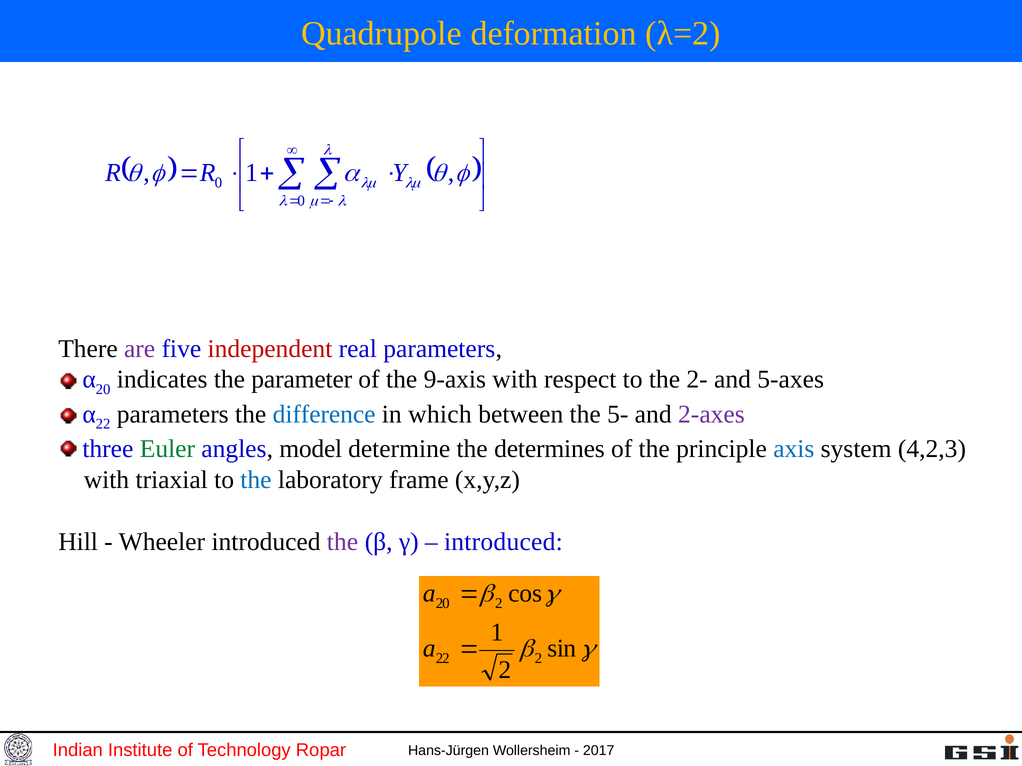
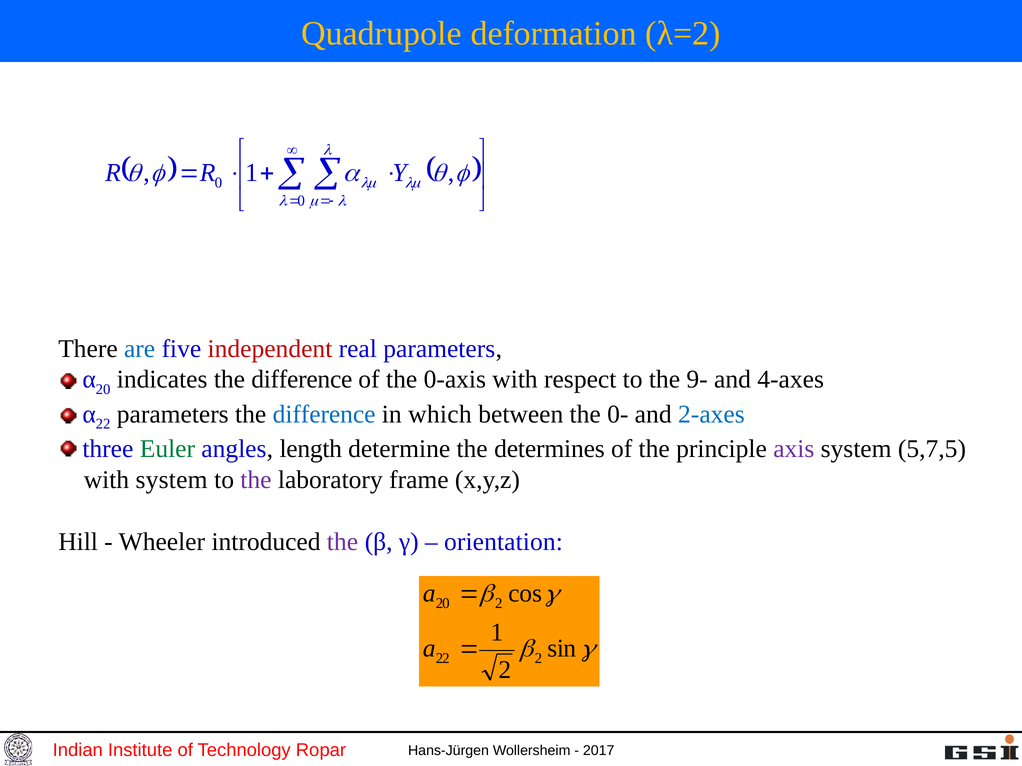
are colour: purple -> blue
indicates the parameter: parameter -> difference
9-axis: 9-axis -> 0-axis
2-: 2- -> 9-
5-axes: 5-axes -> 4-axes
5-: 5- -> 0-
2-axes colour: purple -> blue
model: model -> length
axis colour: blue -> purple
4,2,3: 4,2,3 -> 5,7,5
with triaxial: triaxial -> system
the at (256, 480) colour: blue -> purple
introduced at (503, 542): introduced -> orientation
